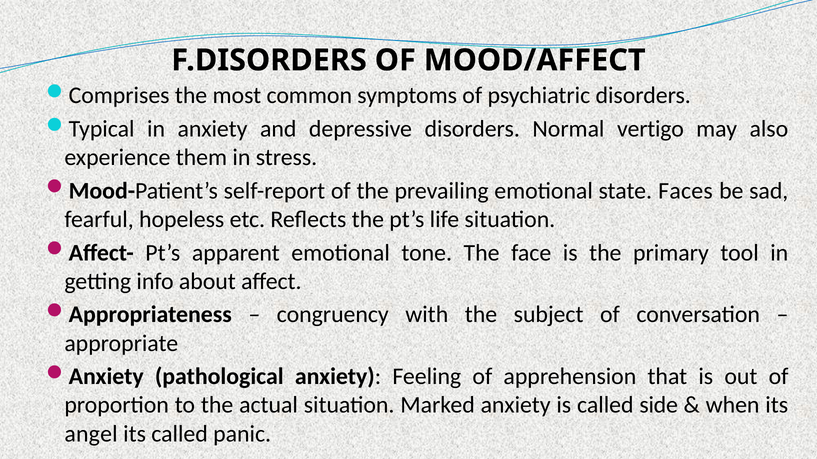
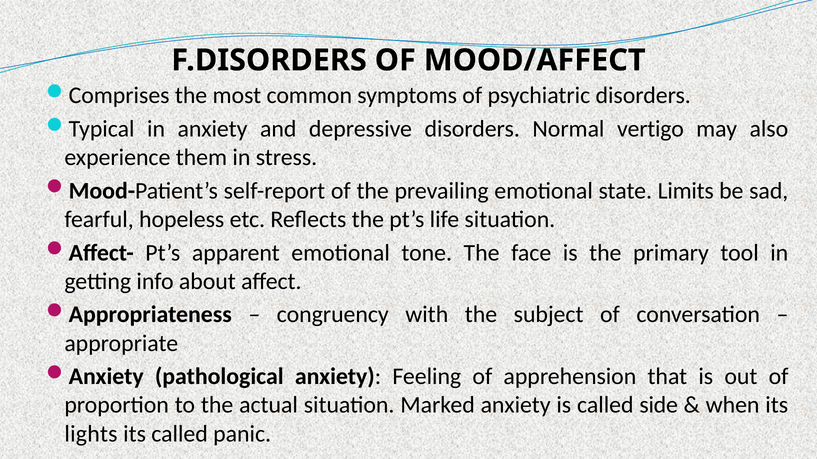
Faces: Faces -> Limits
angel: angel -> lights
